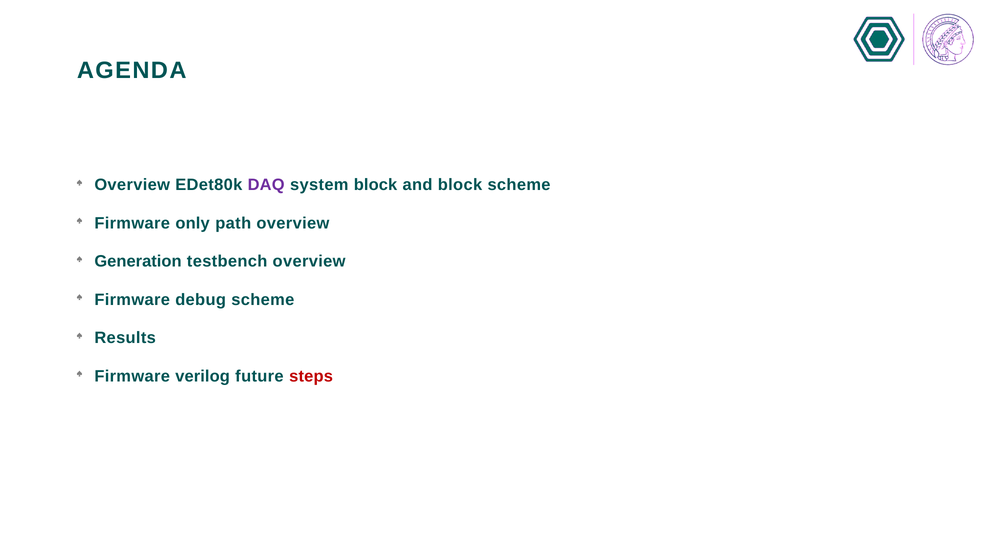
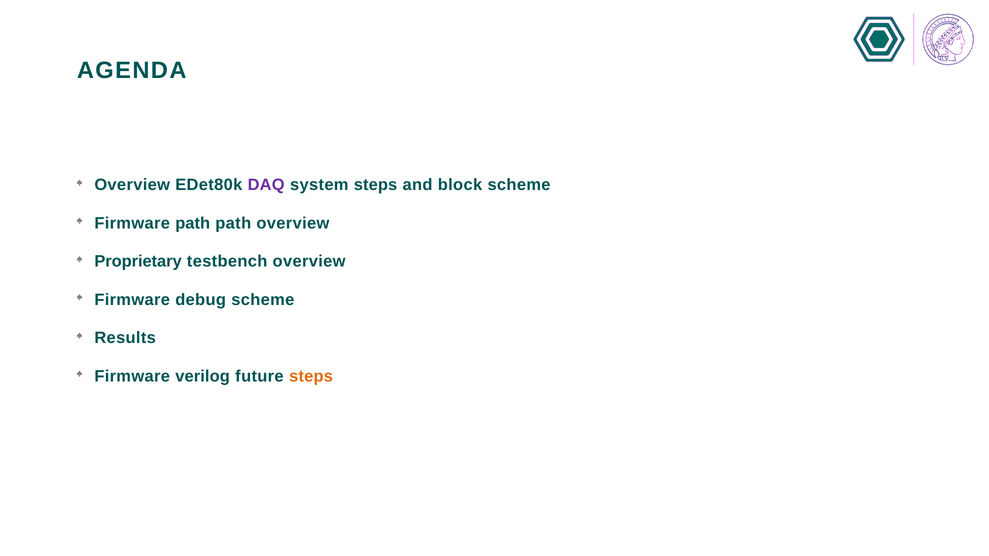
system block: block -> steps
Firmware only: only -> path
Generation: Generation -> Proprietary
steps at (311, 376) colour: red -> orange
